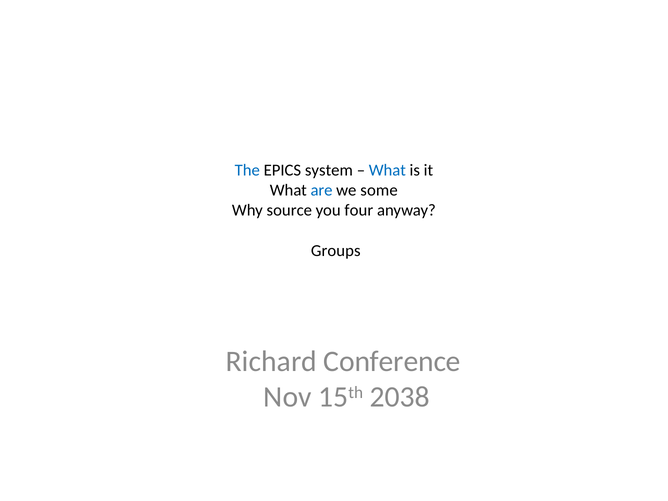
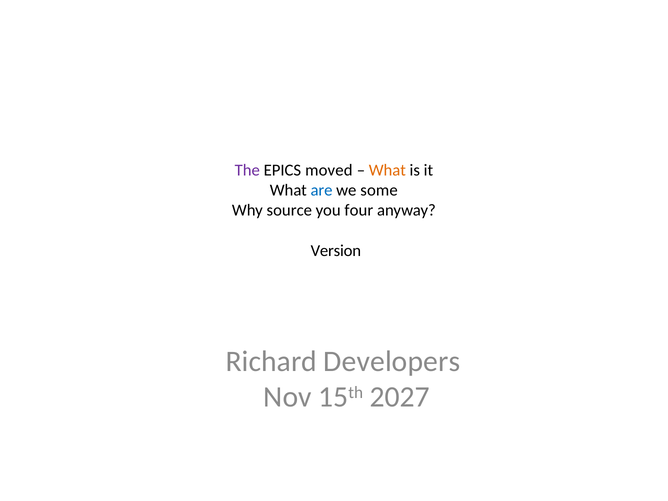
The colour: blue -> purple
system: system -> moved
What at (387, 170) colour: blue -> orange
Groups: Groups -> Version
Conference: Conference -> Developers
2038: 2038 -> 2027
